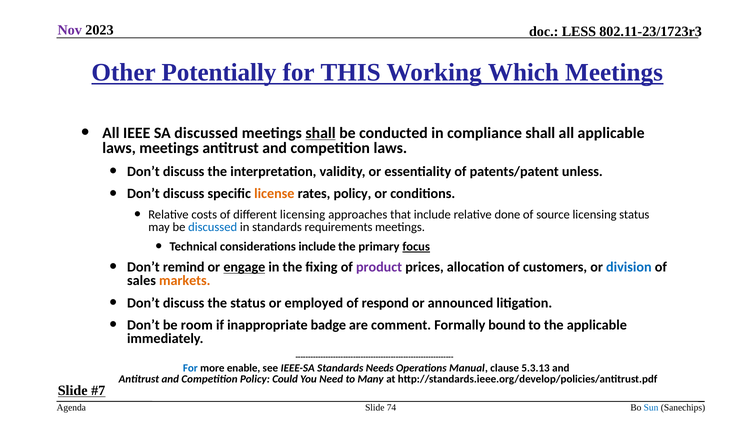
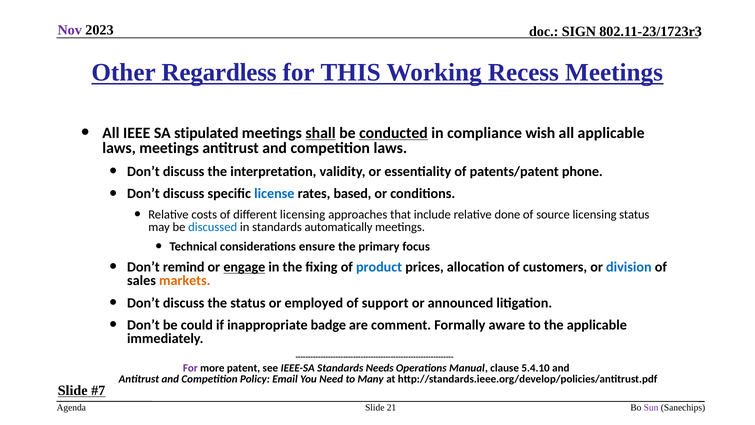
LESS: LESS -> SIGN
Potentially: Potentially -> Regardless
Which: Which -> Recess
SA discussed: discussed -> stipulated
conducted underline: none -> present
compliance shall: shall -> wish
unless: unless -> phone
license colour: orange -> blue
rates policy: policy -> based
requirements: requirements -> automatically
considerations include: include -> ensure
focus underline: present -> none
product colour: purple -> blue
respond: respond -> support
room: room -> could
bound: bound -> aware
For at (190, 368) colour: blue -> purple
enable: enable -> patent
5.3.13: 5.3.13 -> 5.4.10
Could: Could -> Email
74: 74 -> 21
Sun colour: blue -> purple
